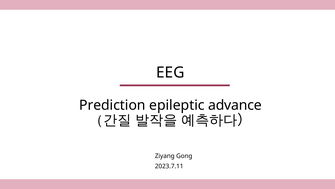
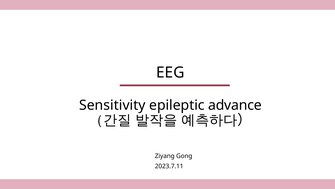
Prediction: Prediction -> Sensitivity
